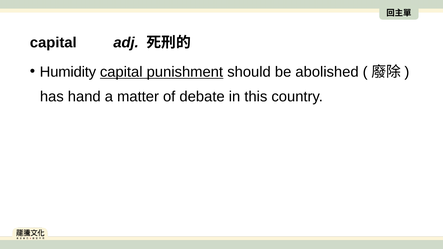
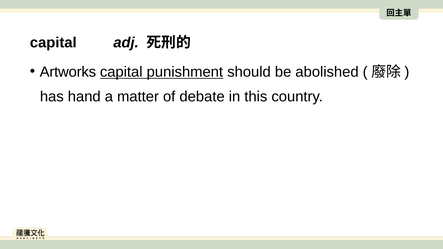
Humidity: Humidity -> Artworks
